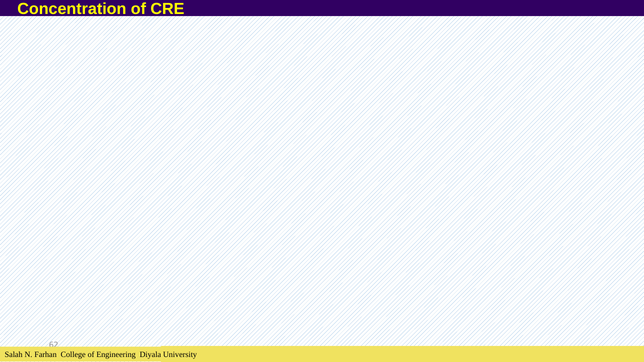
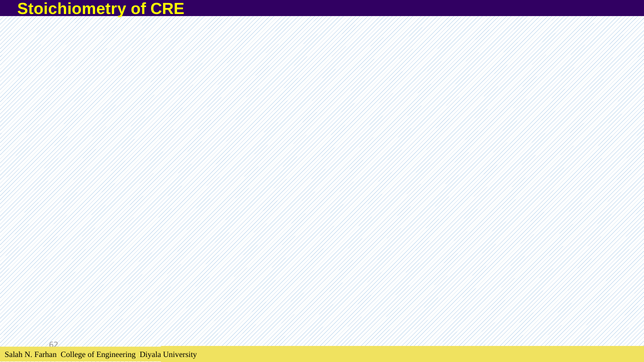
Concentration: Concentration -> Stoichiometry
